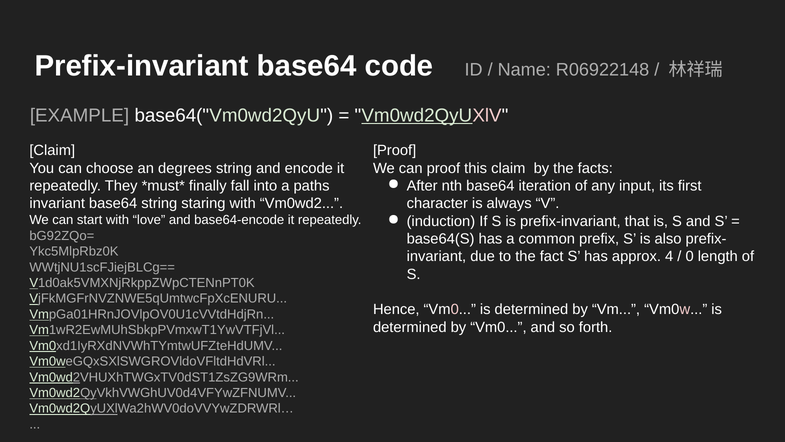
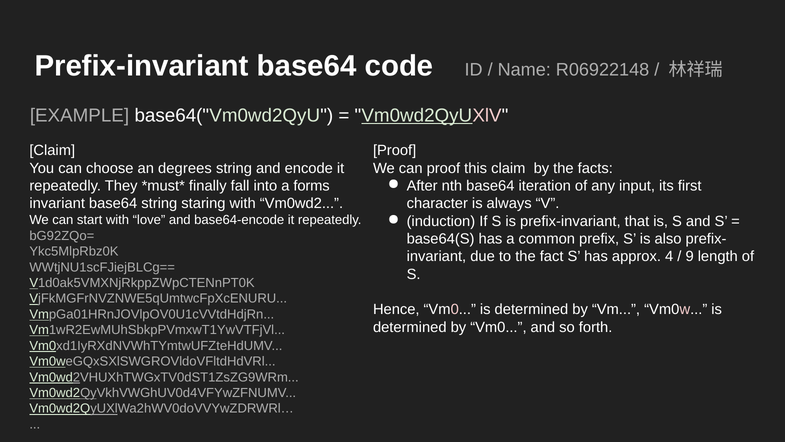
paths: paths -> forms
0: 0 -> 9
